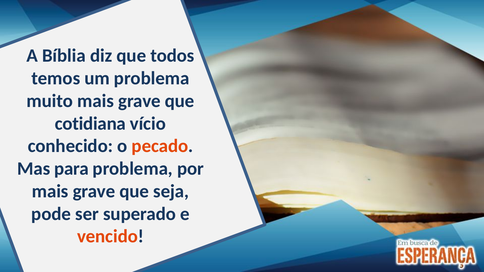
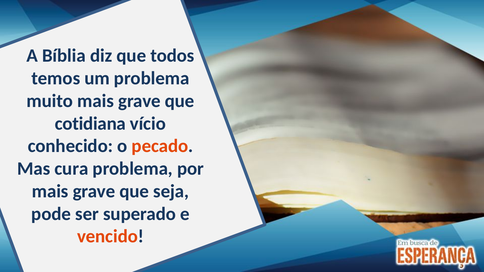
para: para -> cura
